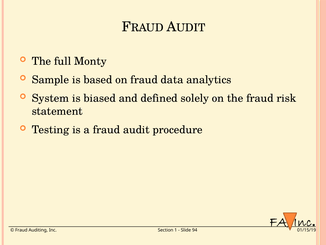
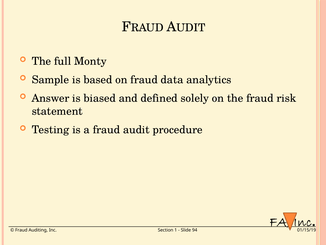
System: System -> Answer
